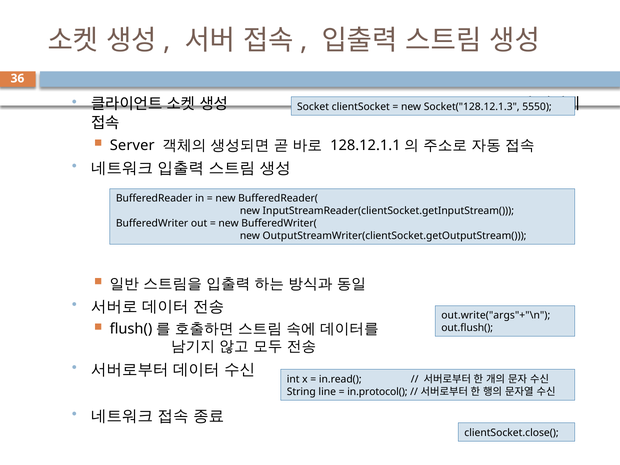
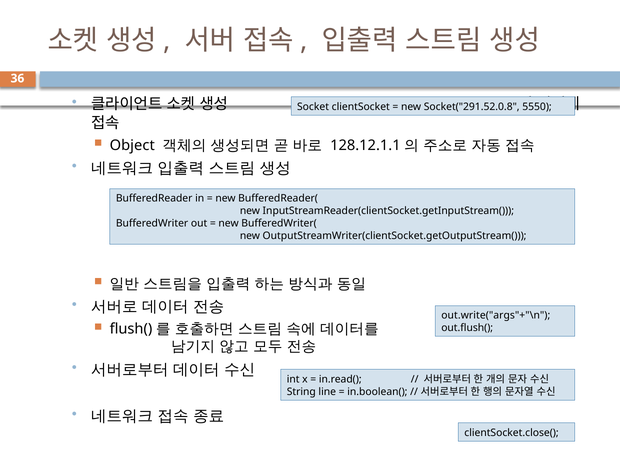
Socket("128.12.1.3: Socket("128.12.1.3 -> Socket("291.52.0.8
Server: Server -> Object
in.protocol(: in.protocol( -> in.boolean(
